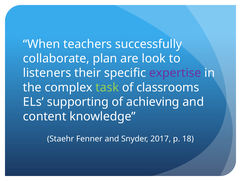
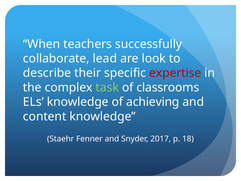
plan: plan -> lead
listeners: listeners -> describe
expertise colour: purple -> red
ELs supporting: supporting -> knowledge
